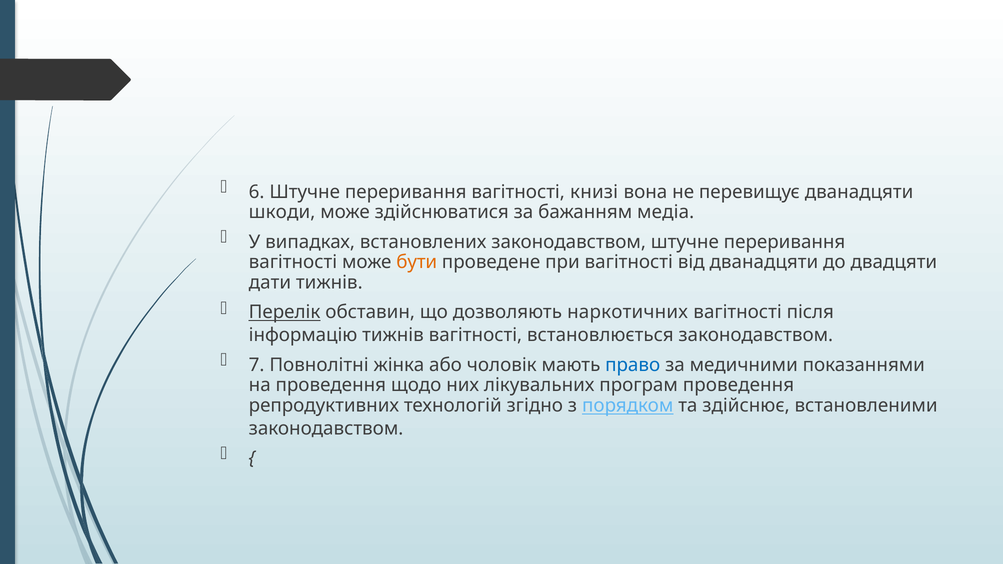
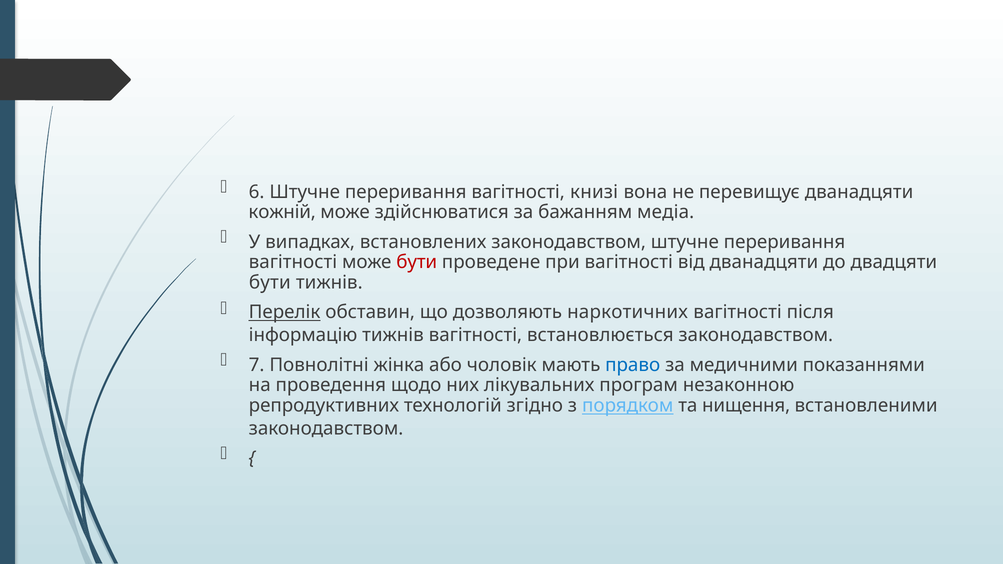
шкоди: шкоди -> кожній
бути at (417, 262) colour: orange -> red
дати at (270, 283): дати -> бути
програм проведення: проведення -> незаконною
здійснює: здійснює -> нищення
